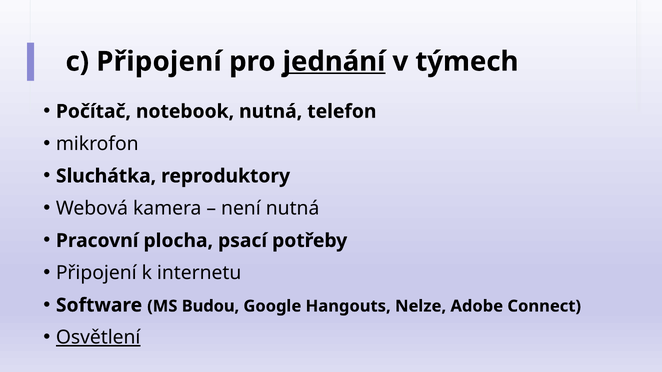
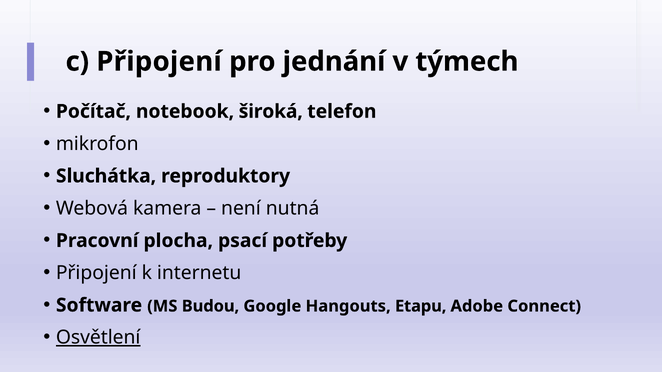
jednání underline: present -> none
notebook nutná: nutná -> široká
Nelze: Nelze -> Etapu
